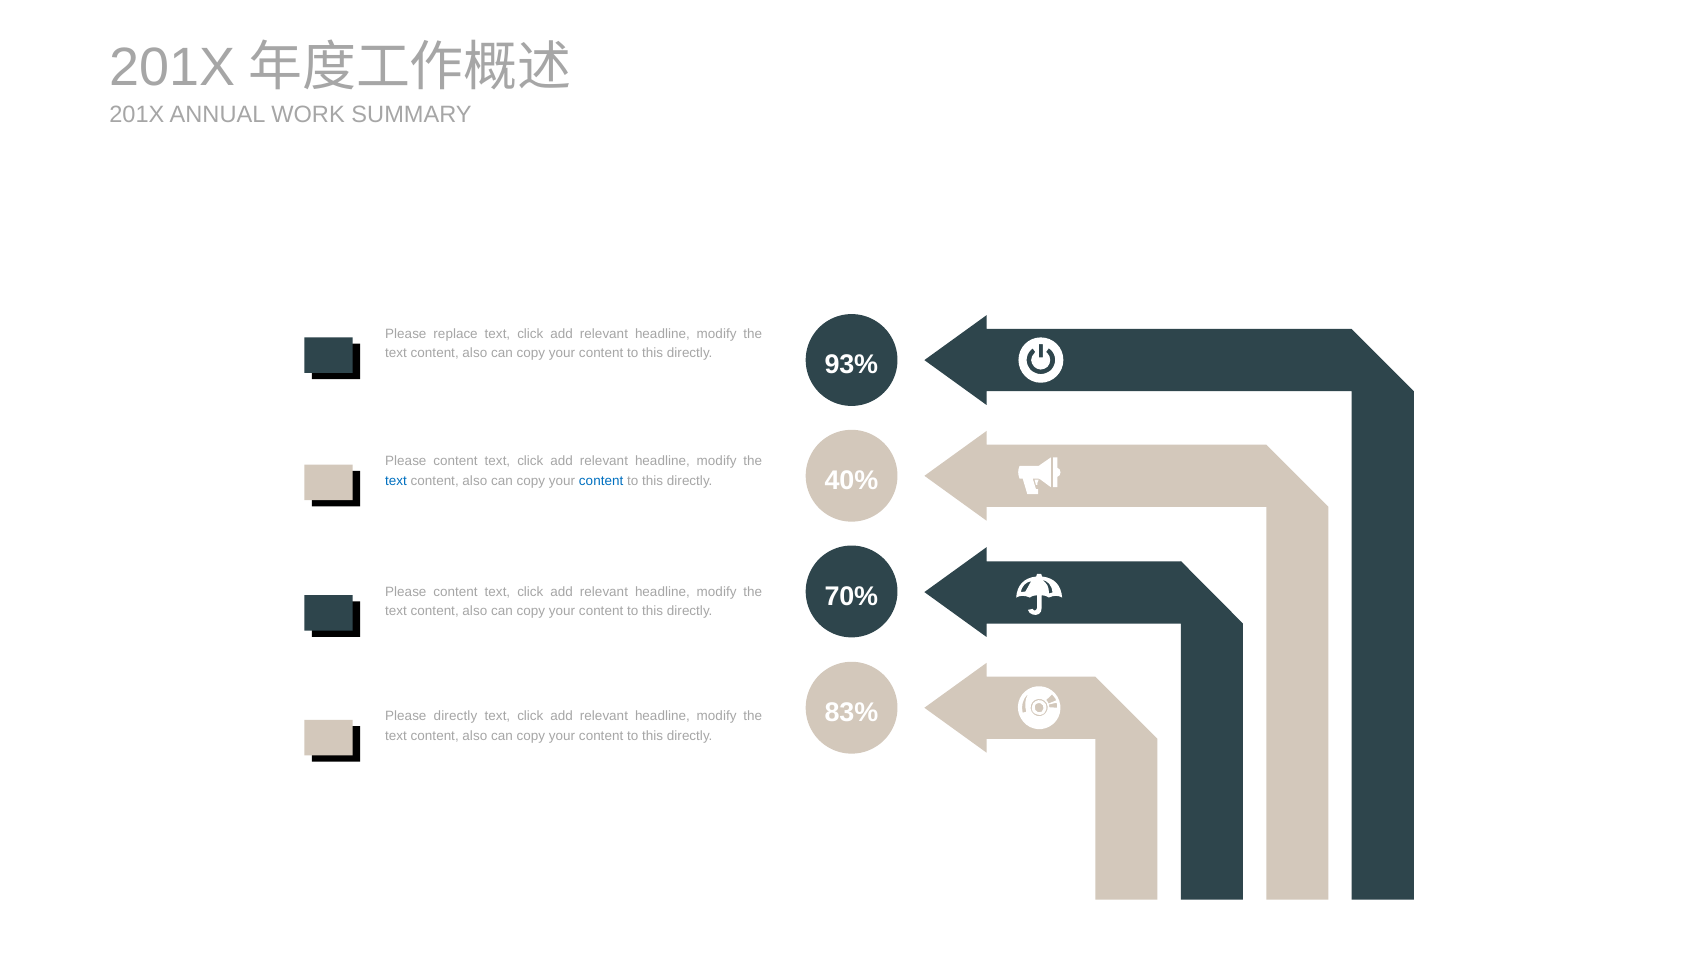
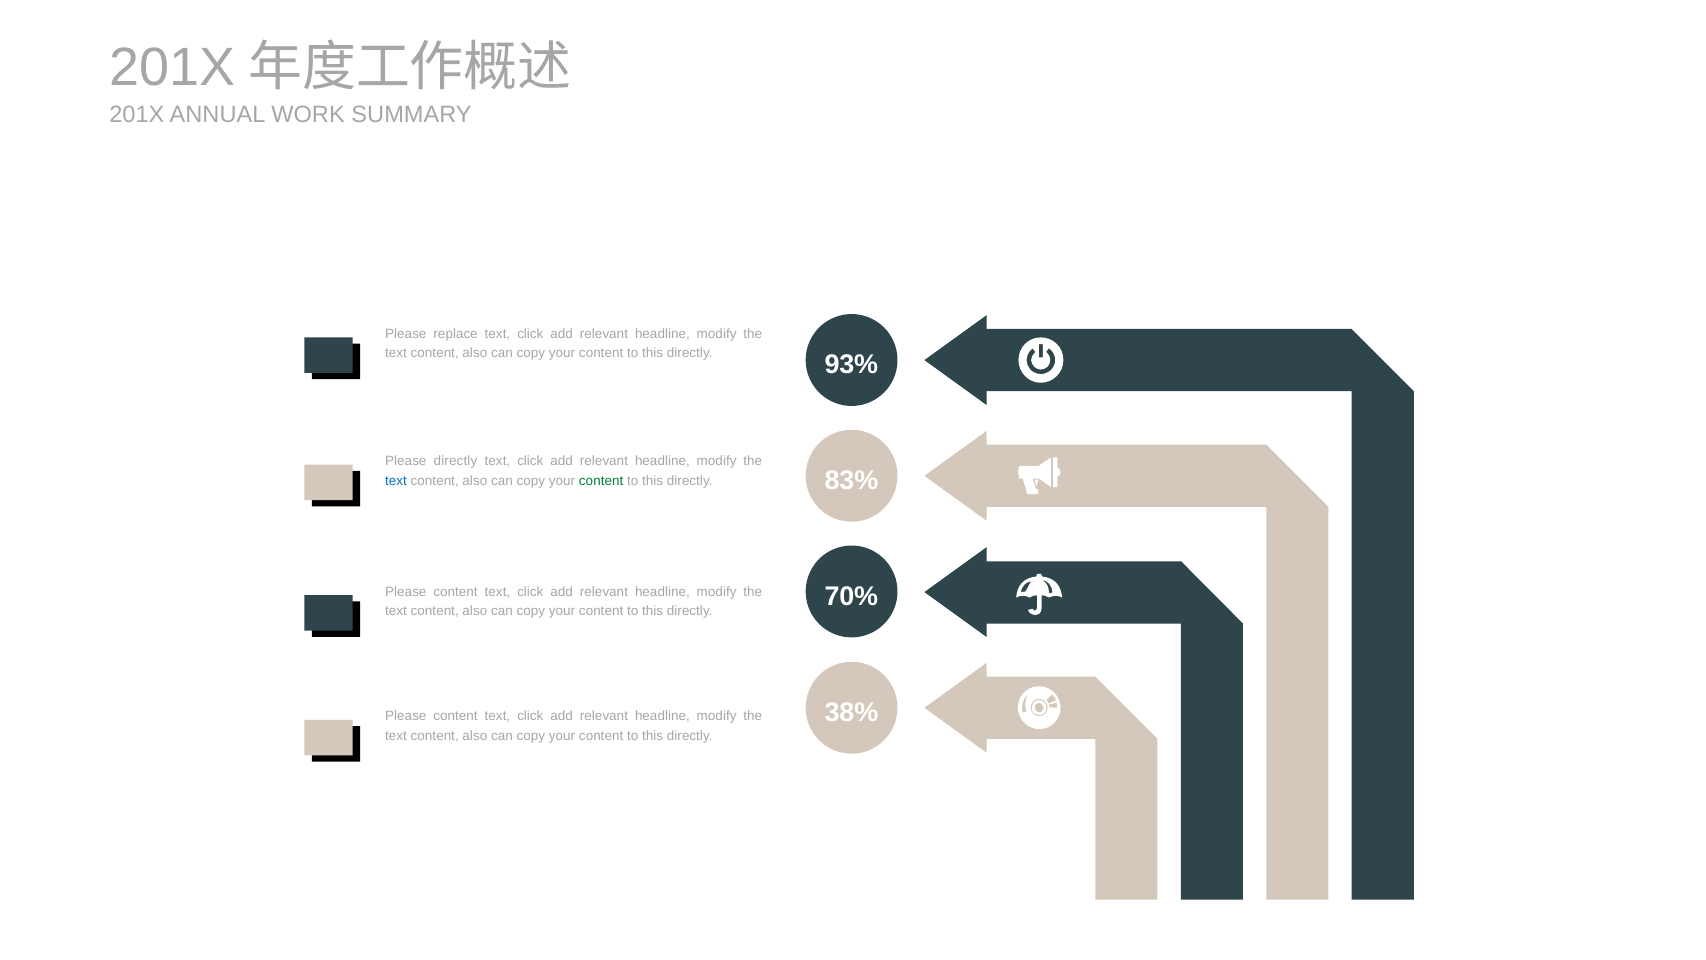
content at (456, 461): content -> directly
40%: 40% -> 83%
content at (601, 480) colour: blue -> green
83%: 83% -> 38%
directly at (456, 716): directly -> content
